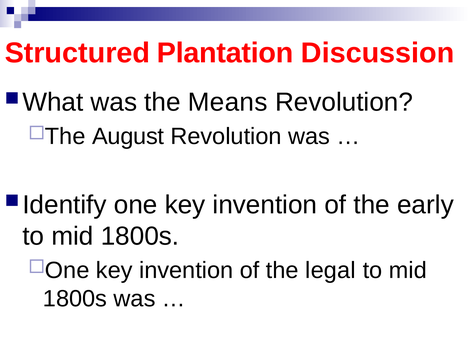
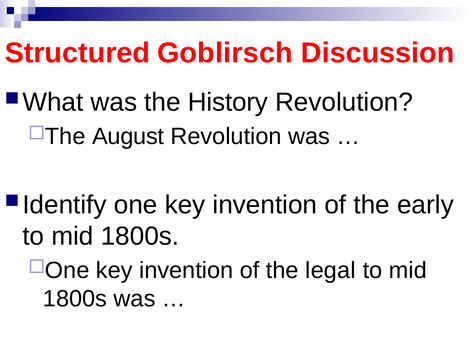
Plantation: Plantation -> Goblirsch
Means: Means -> History
